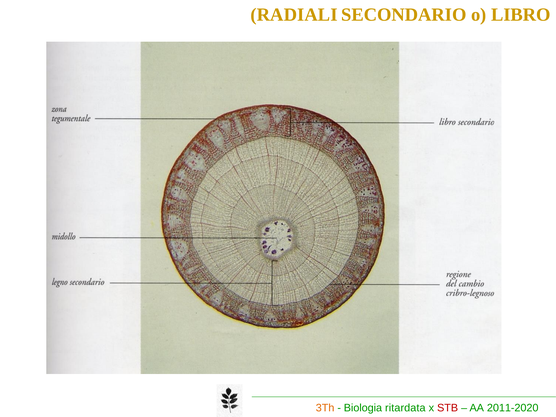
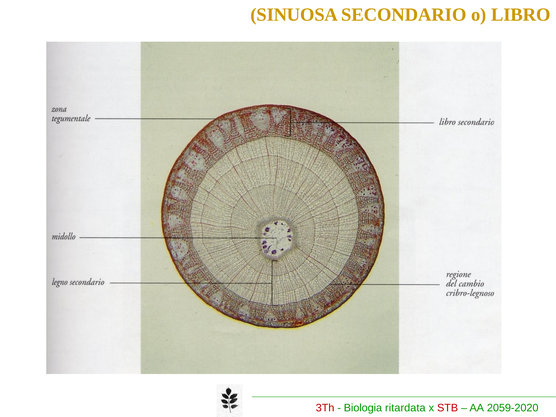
RADIALI: RADIALI -> SINUOSA
3Th colour: orange -> red
2011-2020: 2011-2020 -> 2059-2020
